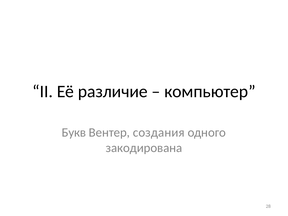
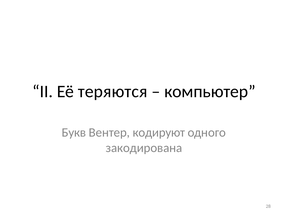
различие: различие -> теряются
создания: создания -> кодируют
